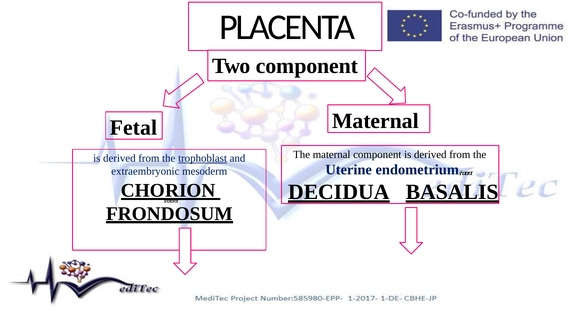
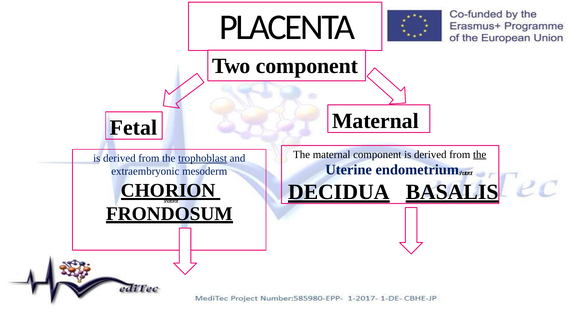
the at (480, 155) underline: none -> present
